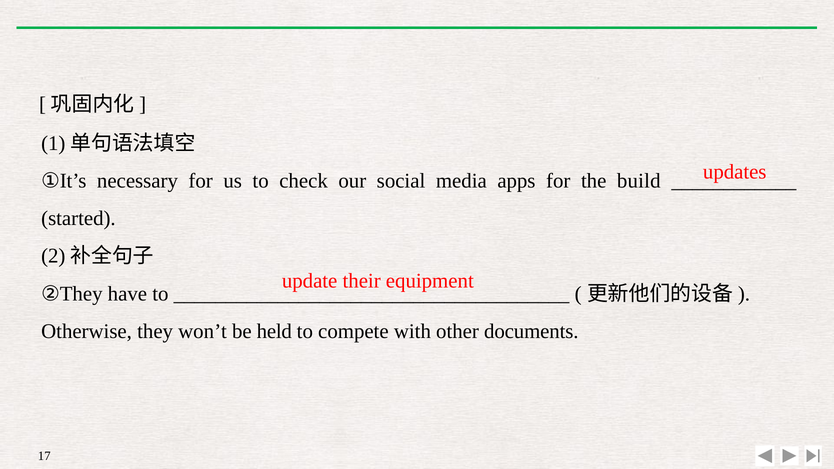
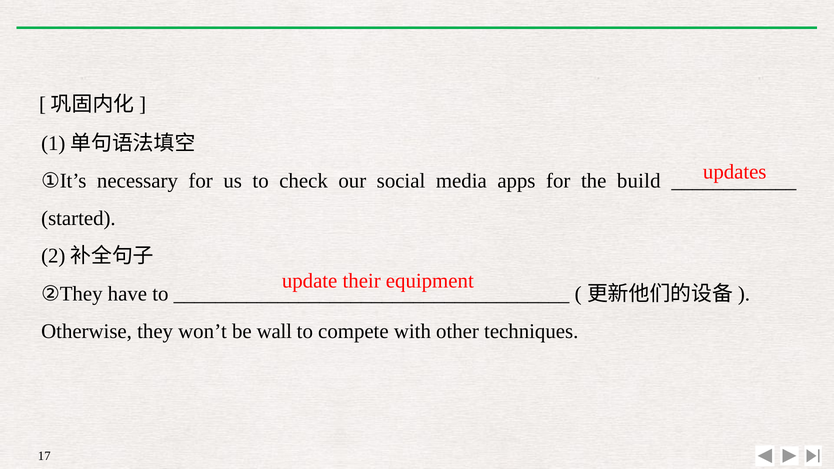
held: held -> wall
documents: documents -> techniques
